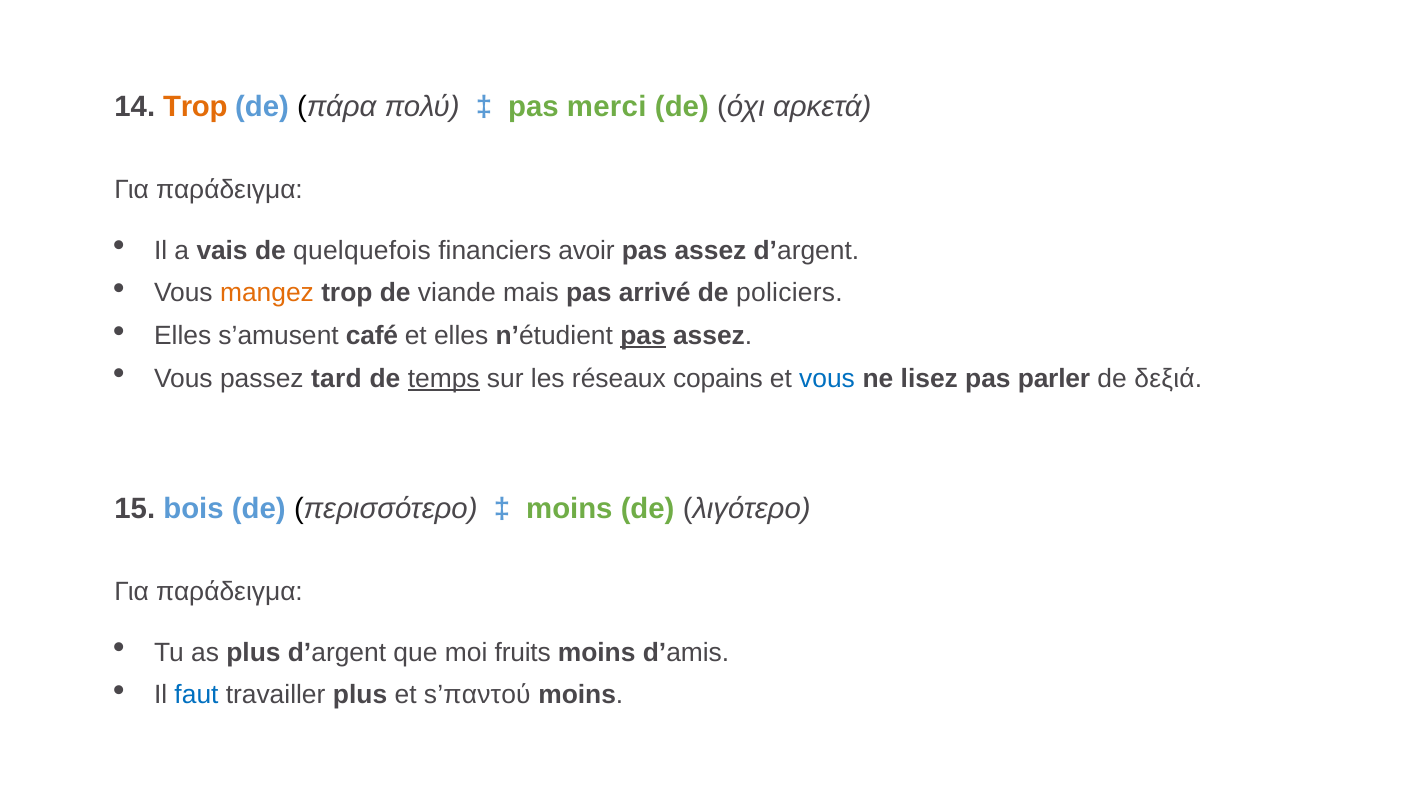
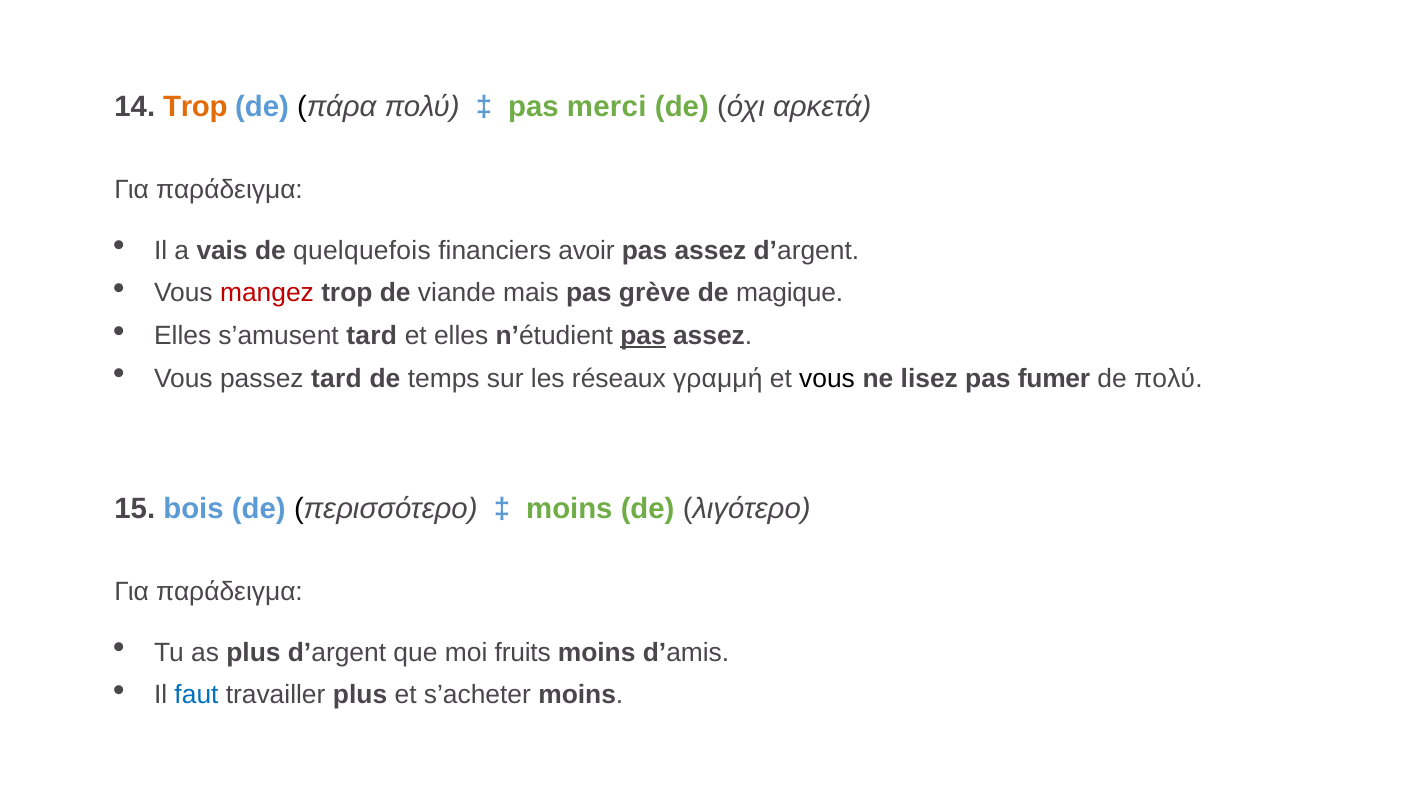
mangez colour: orange -> red
arrivé: arrivé -> grève
policiers: policiers -> magique
s’amusent café: café -> tard
temps underline: present -> none
copains: copains -> γραμμή
vous at (827, 379) colour: blue -> black
parler: parler -> fumer
de δεξιά: δεξιά -> πολύ
s’παντού: s’παντού -> s’acheter
